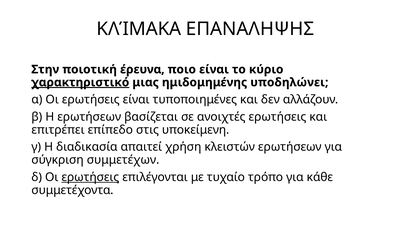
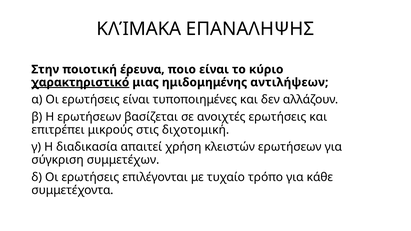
υποδηλώνει: υποδηλώνει -> αντιλήψεων
επίπεδο: επίπεδο -> μικρούς
υποκείμενη: υποκείμενη -> διχοτομική
ερωτήσεις at (90, 177) underline: present -> none
